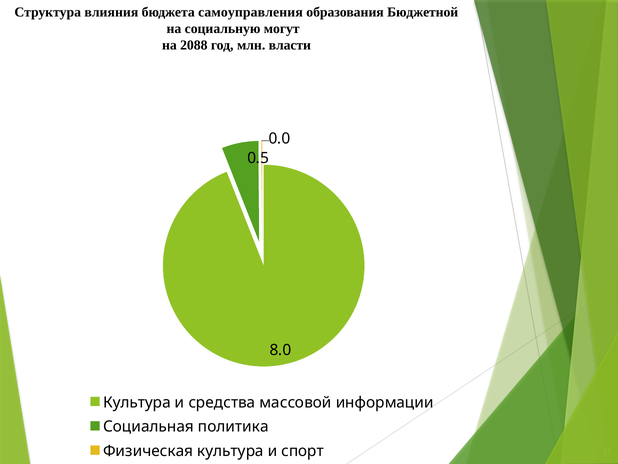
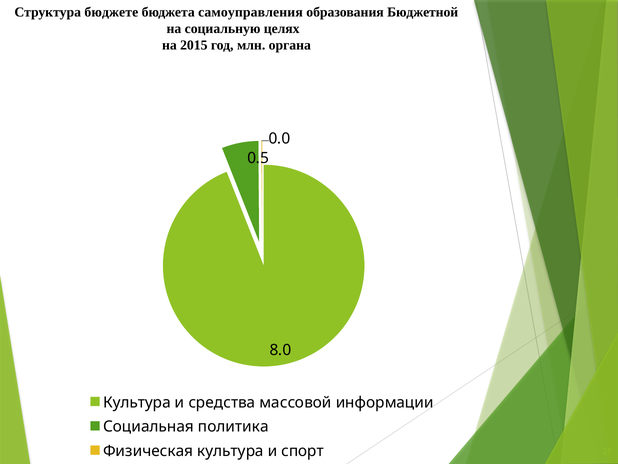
влияния: влияния -> бюджете
могут: могут -> целях
2088: 2088 -> 2015
власти: власти -> органа
